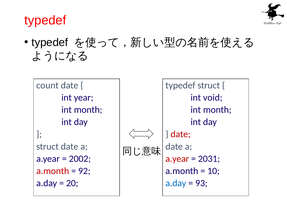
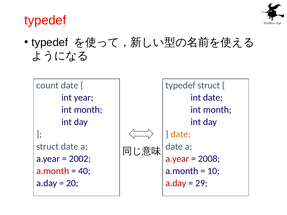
int void: void -> date
date at (181, 134) colour: red -> orange
2031: 2031 -> 2008
92: 92 -> 40
a.day at (176, 183) colour: blue -> red
93: 93 -> 29
